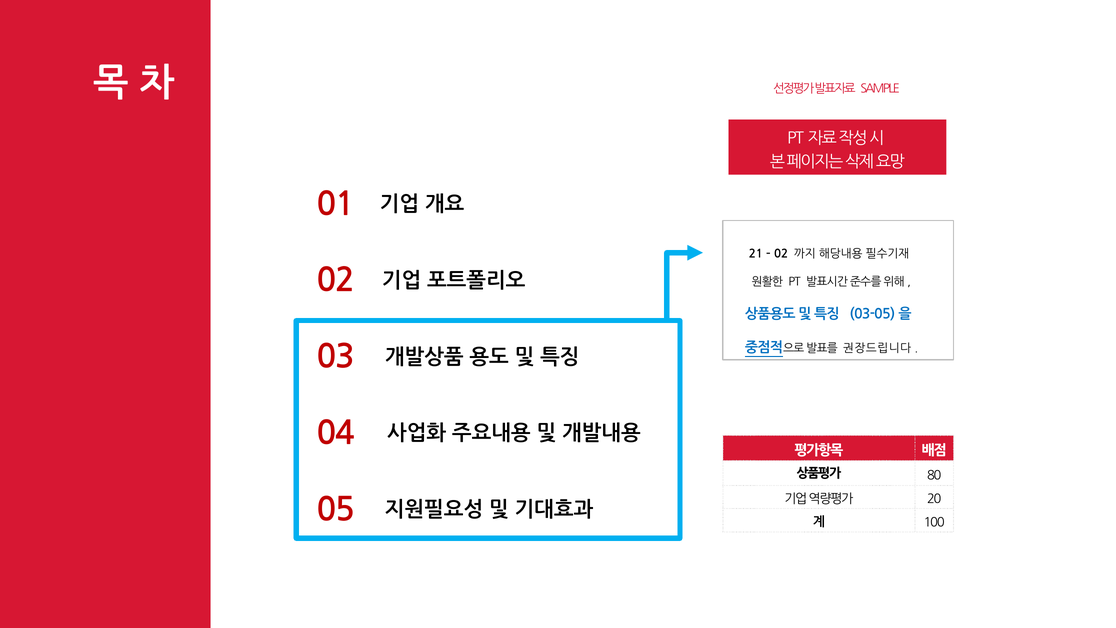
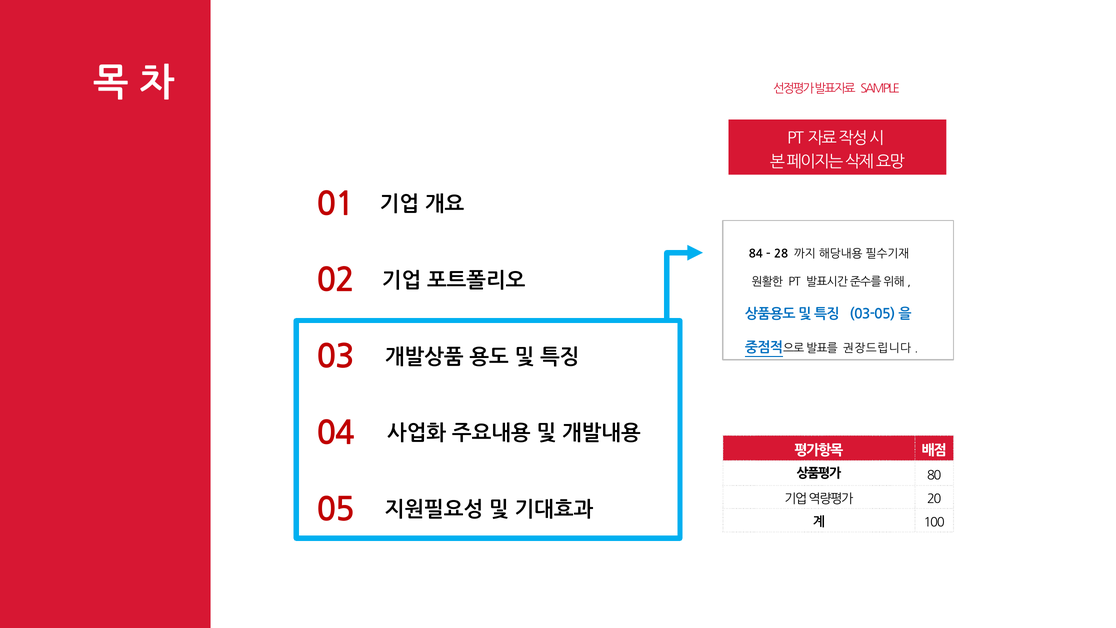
21: 21 -> 84
02 at (781, 254): 02 -> 28
